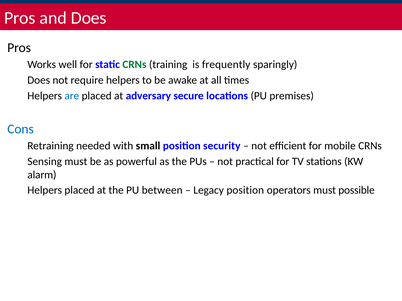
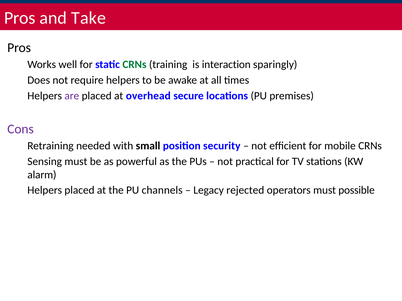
and Does: Does -> Take
frequently: frequently -> interaction
are colour: blue -> purple
adversary: adversary -> overhead
Cons colour: blue -> purple
between: between -> channels
Legacy position: position -> rejected
